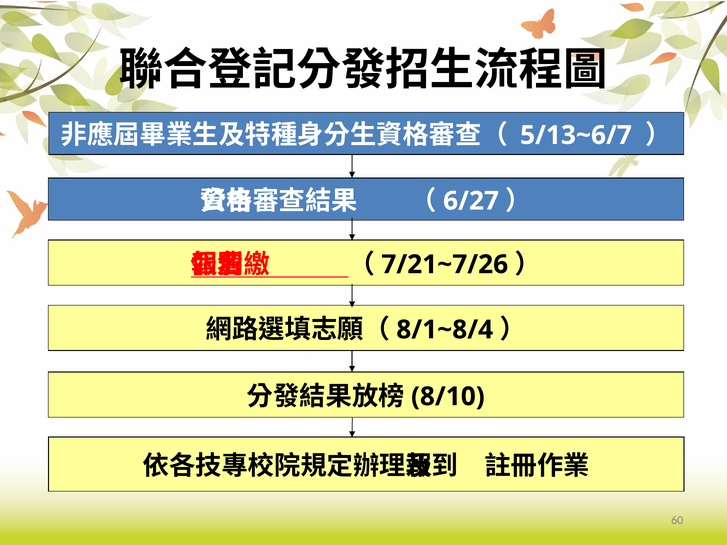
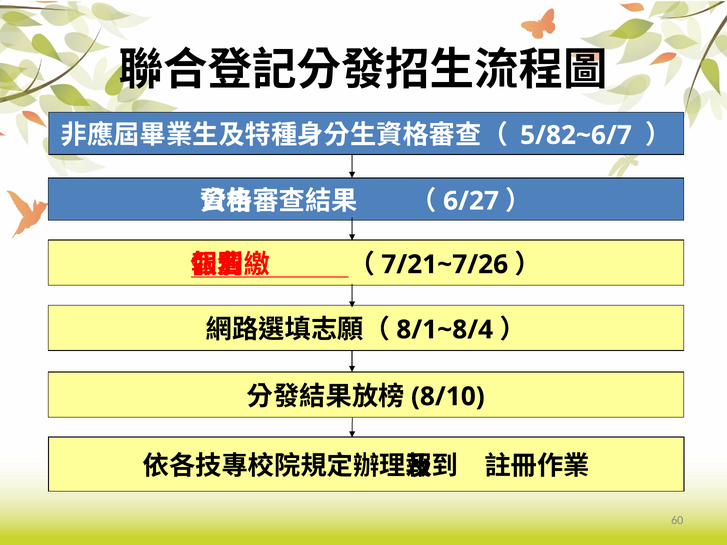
5/13~6/7: 5/13~6/7 -> 5/82~6/7
